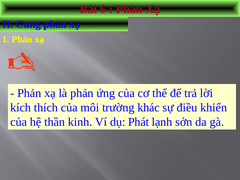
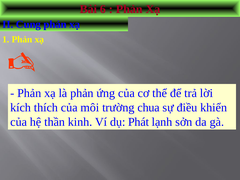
khác: khác -> chua
